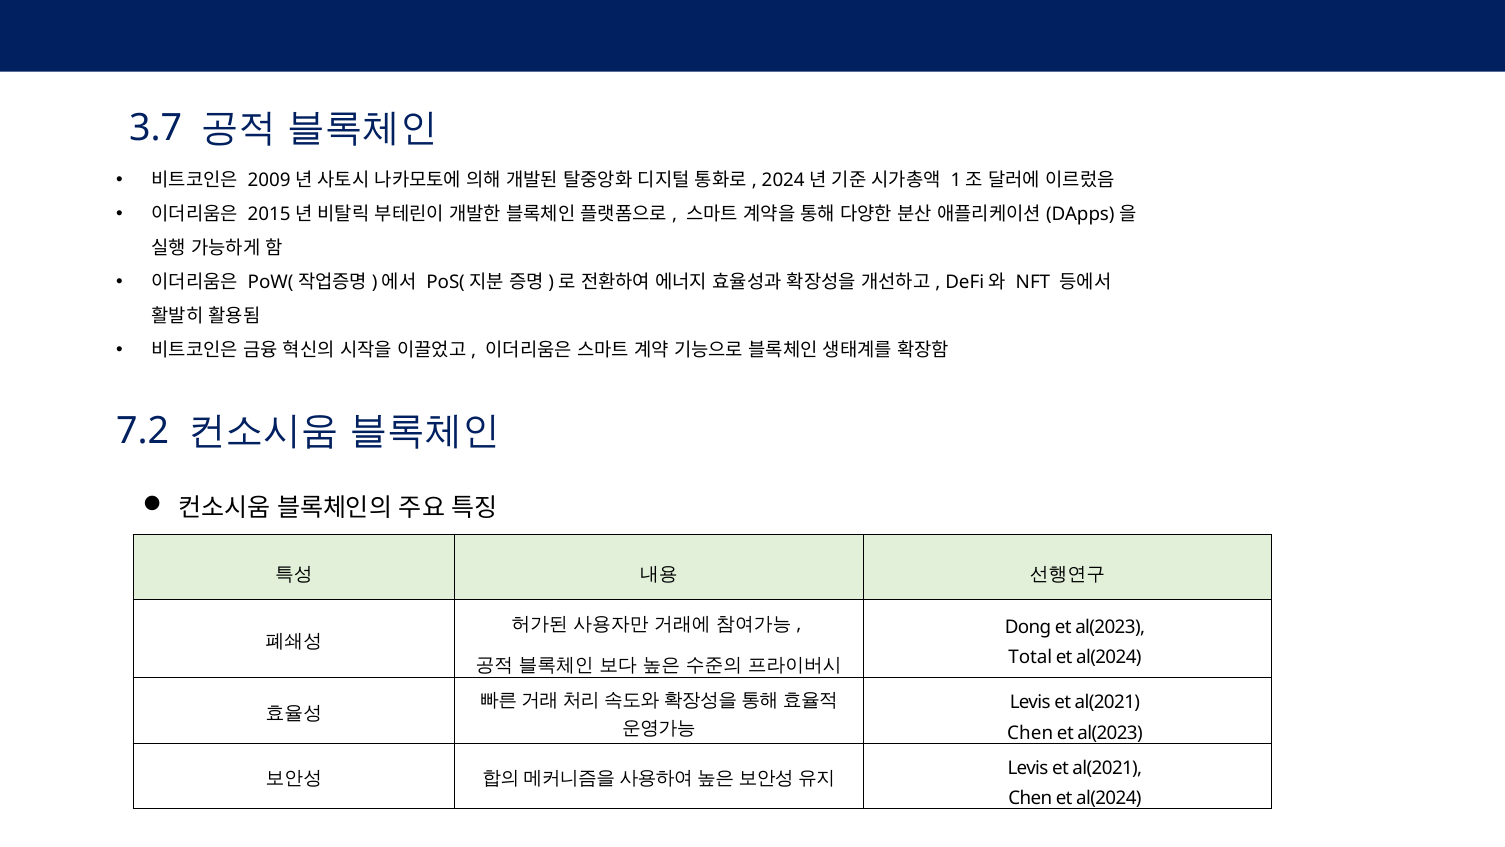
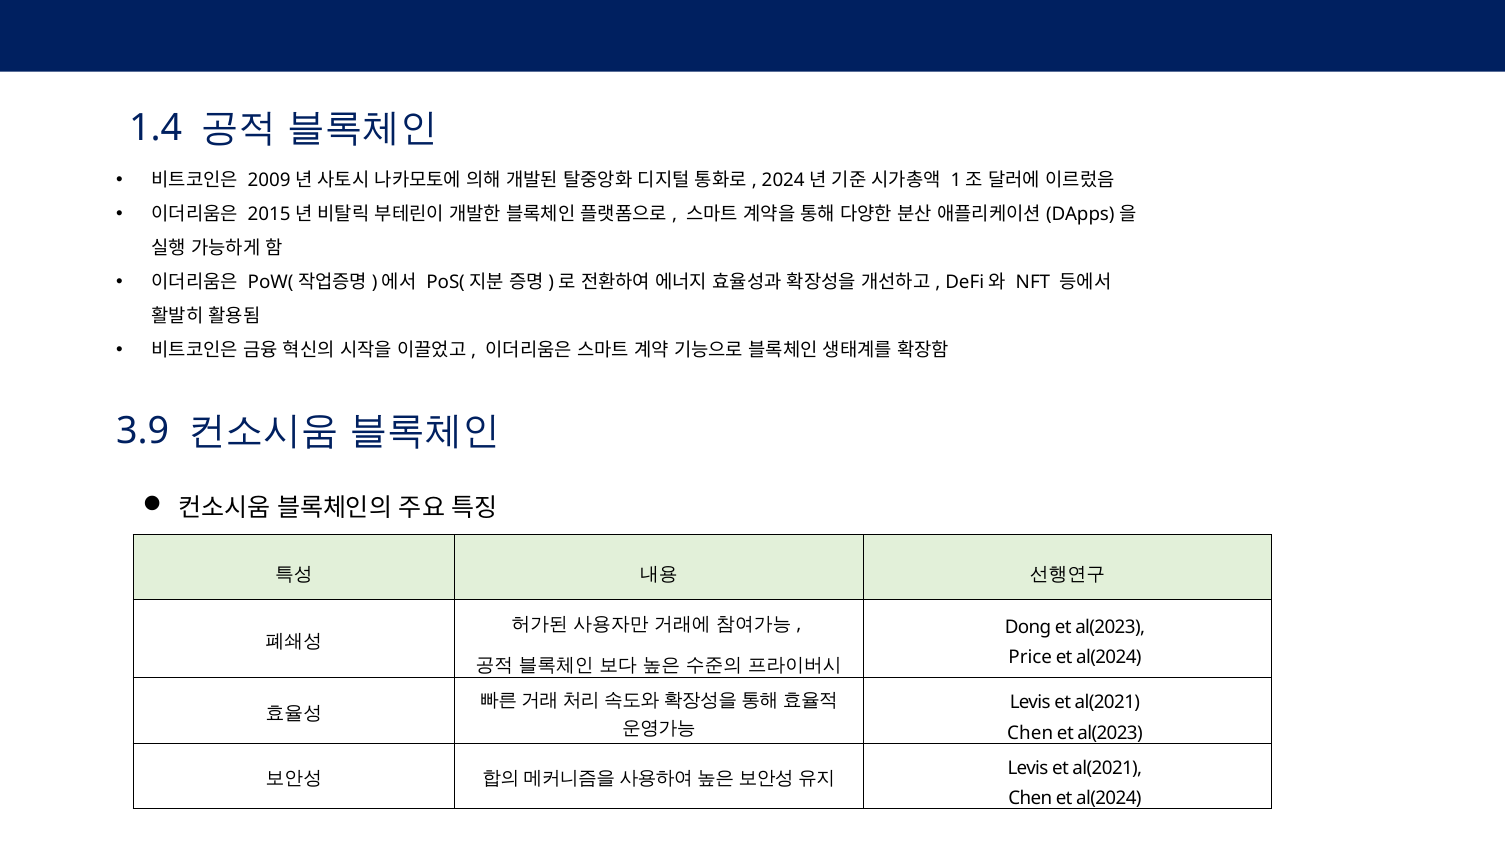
3.7: 3.7 -> 1.4
7.2: 7.2 -> 3.9
Total: Total -> Price
